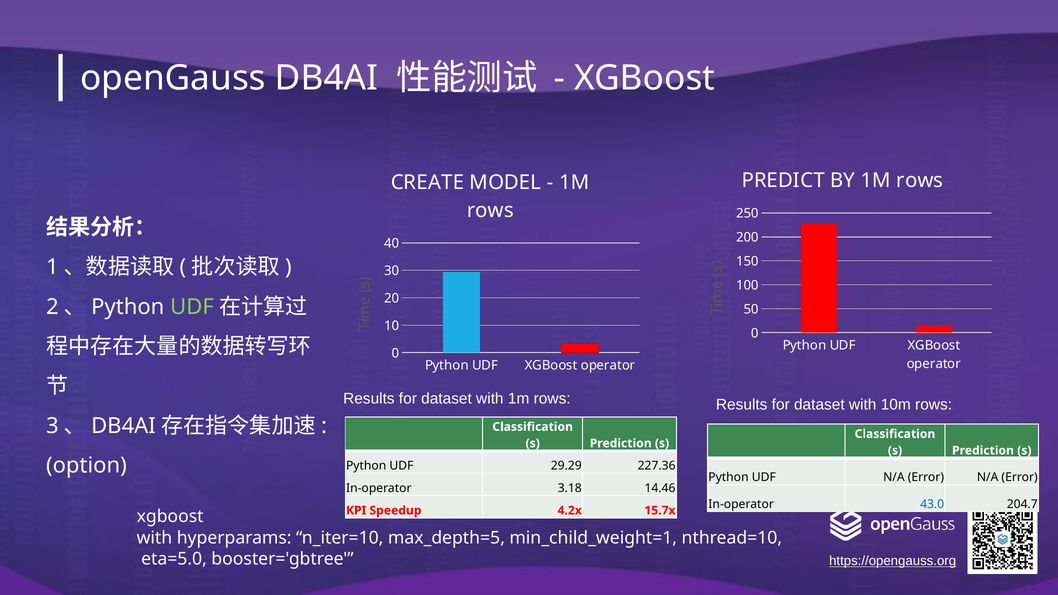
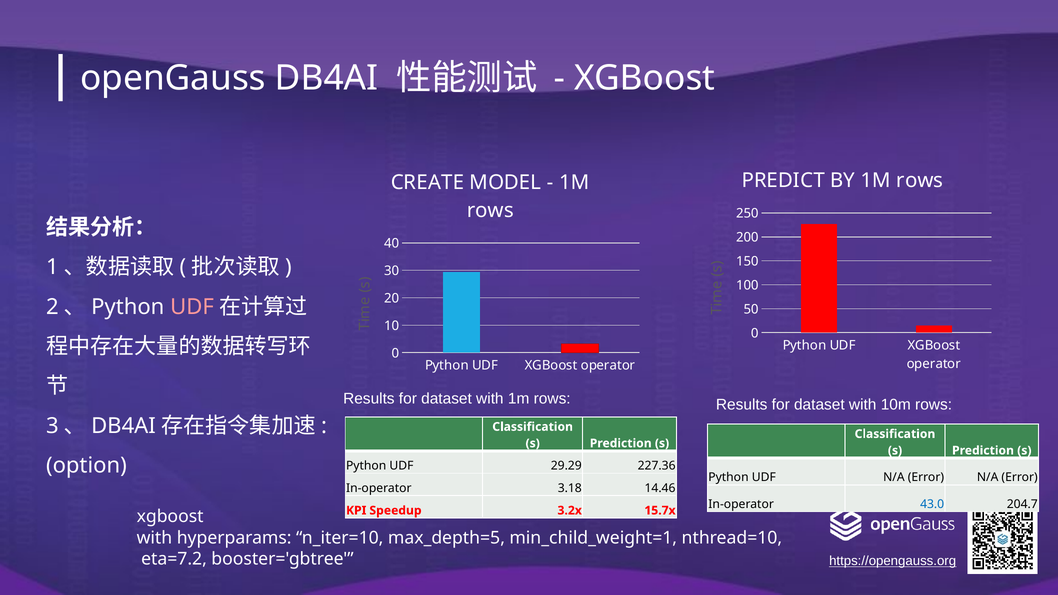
UDF at (192, 307) colour: light green -> pink
4.2x: 4.2x -> 3.2x
eta=5.0: eta=5.0 -> eta=7.2
